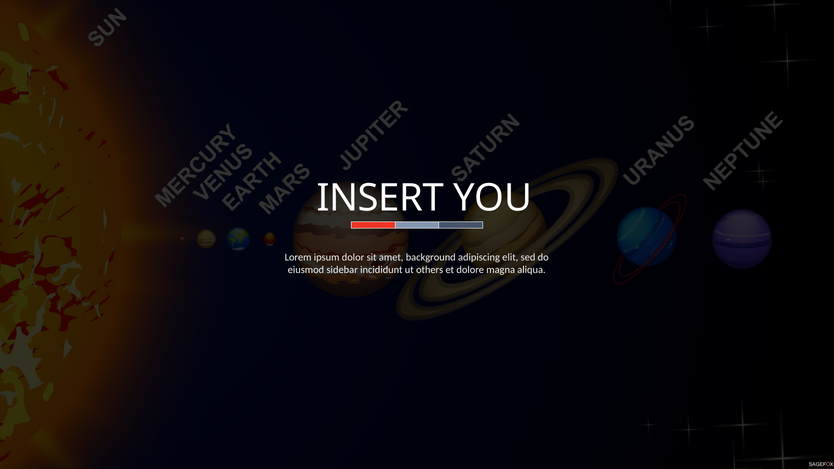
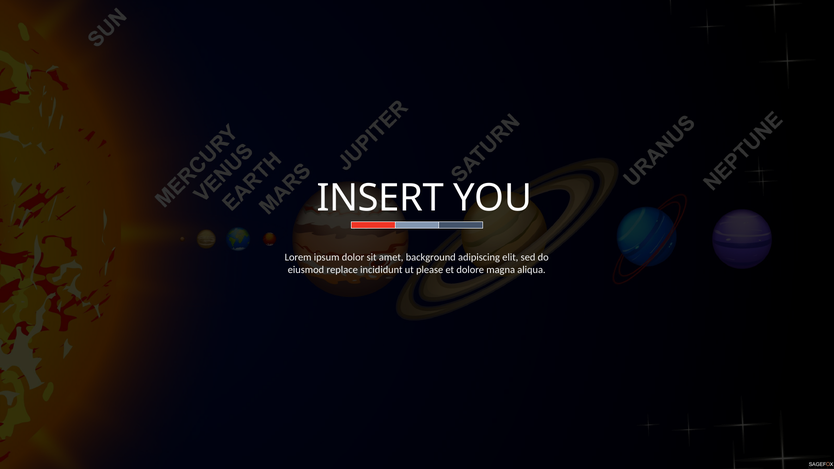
sidebar: sidebar -> replace
others: others -> please
